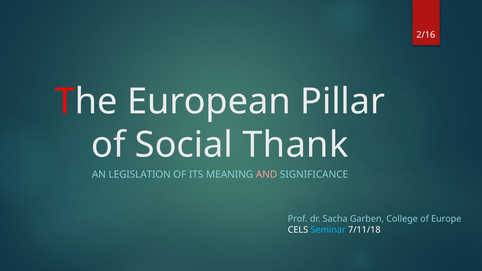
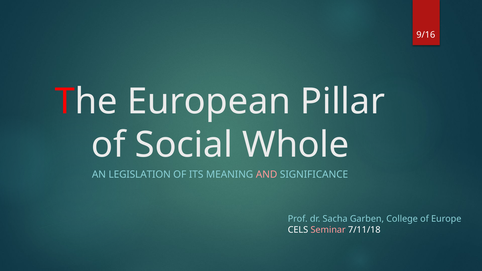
2/16: 2/16 -> 9/16
Thank: Thank -> Whole
Seminar colour: light blue -> pink
